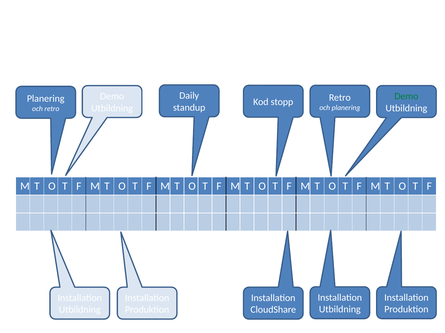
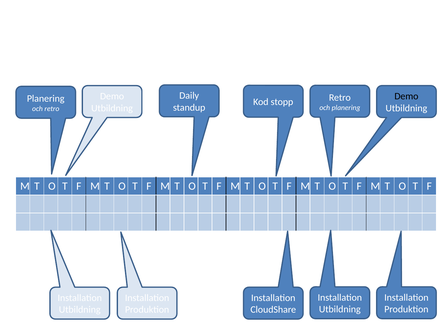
Demo at (406, 97) colour: green -> black
